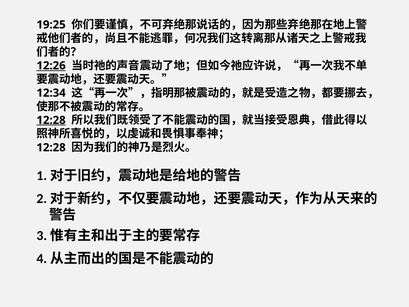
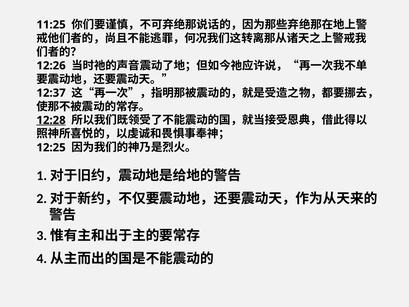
19:25: 19:25 -> 11:25
12:26 underline: present -> none
12:34: 12:34 -> 12:37
12:28 at (51, 147): 12:28 -> 12:25
